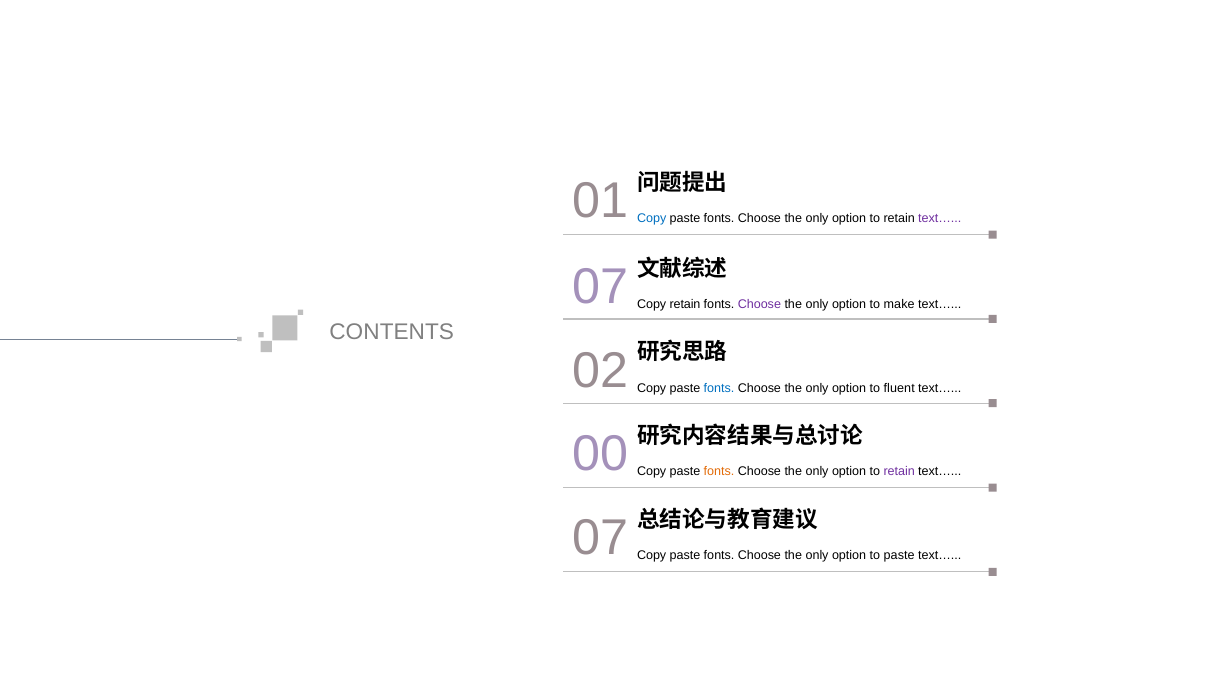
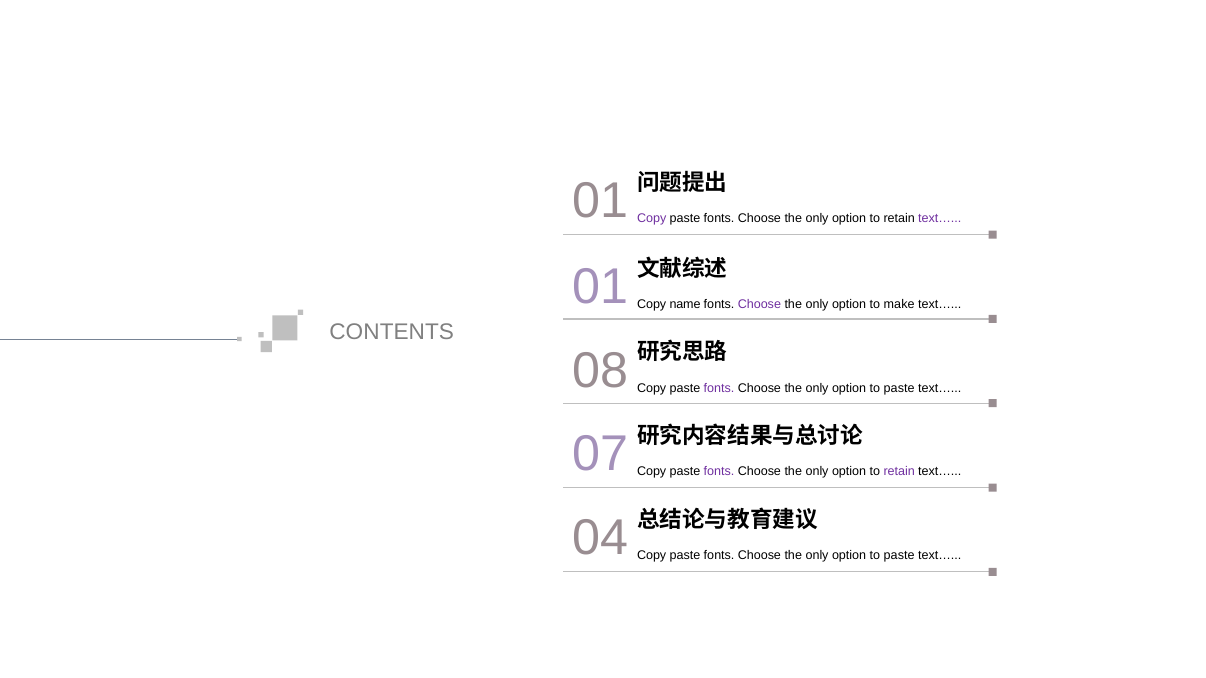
Copy at (652, 219) colour: blue -> purple
7 at (614, 287): 7 -> 1
Copy retain: retain -> name
2: 2 -> 8
fonts at (719, 388) colour: blue -> purple
fluent at (899, 388): fluent -> paste
0 0: 0 -> 7
fonts at (719, 472) colour: orange -> purple
7 at (614, 539): 7 -> 4
